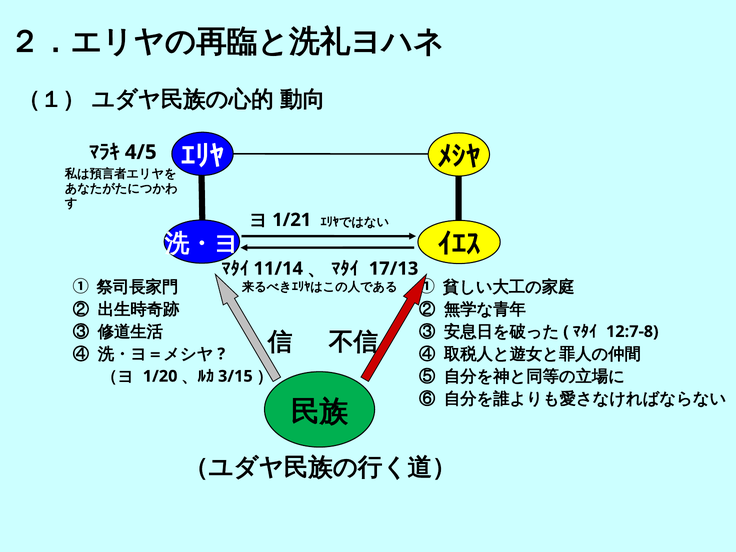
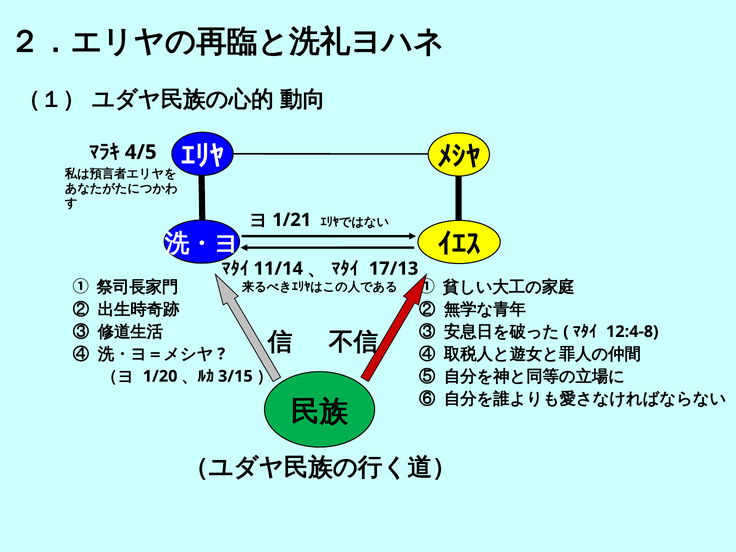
12:7-8: 12:7-8 -> 12:4-8
